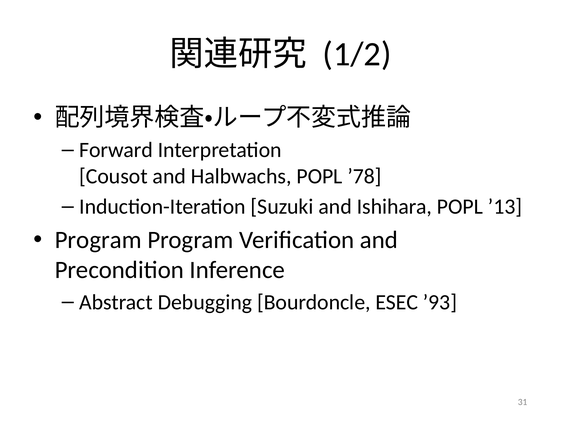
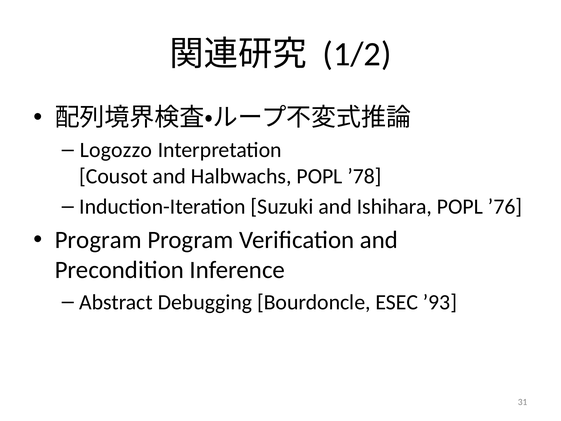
Forward: Forward -> Logozzo
’13: ’13 -> ’76
